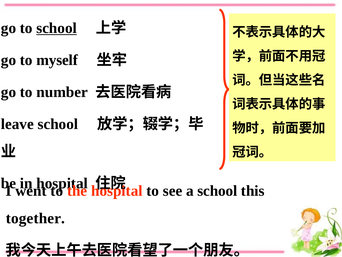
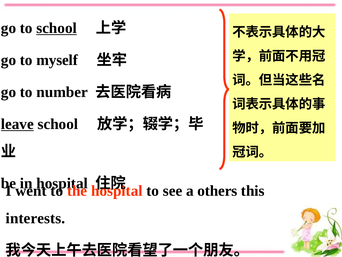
leave underline: none -> present
a school: school -> others
together: together -> interests
